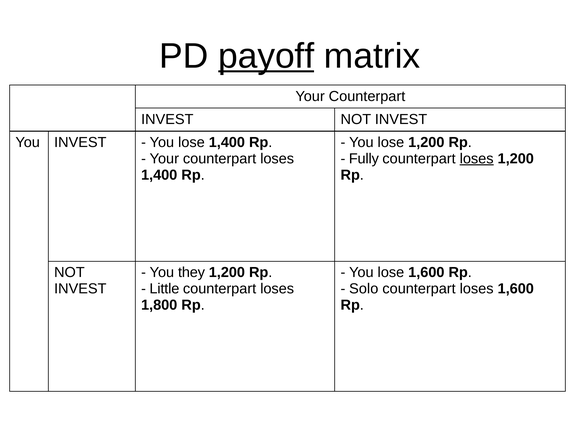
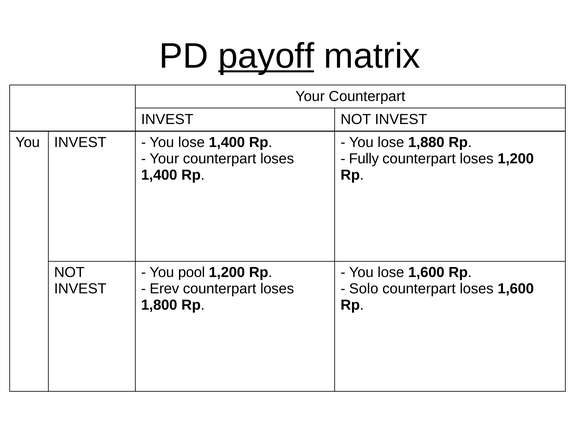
lose 1,200: 1,200 -> 1,880
loses at (477, 159) underline: present -> none
they: they -> pool
Little: Little -> Erev
